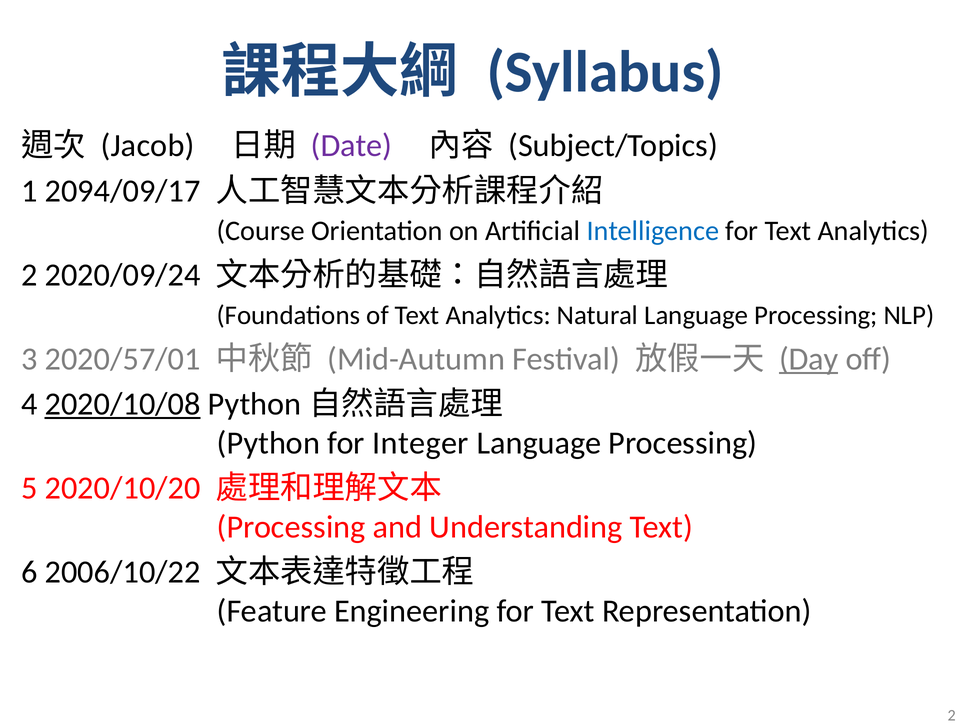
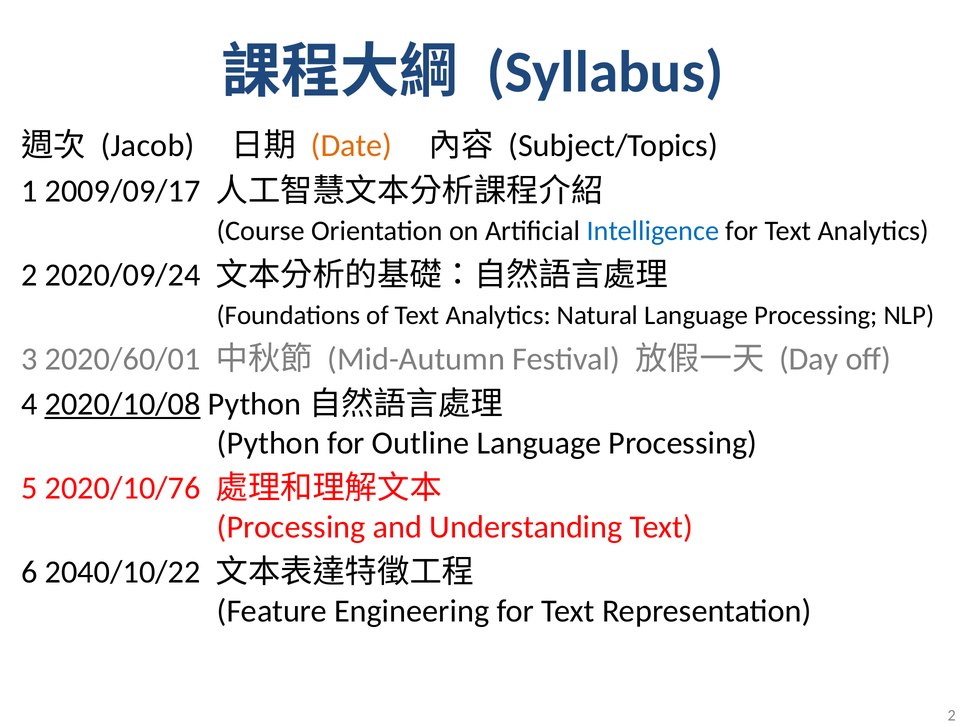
Date colour: purple -> orange
2094/09/17: 2094/09/17 -> 2009/09/17
2020/57/01: 2020/57/01 -> 2020/60/01
Day underline: present -> none
Integer: Integer -> Outline
2020/10/20: 2020/10/20 -> 2020/10/76
2006/10/22: 2006/10/22 -> 2040/10/22
